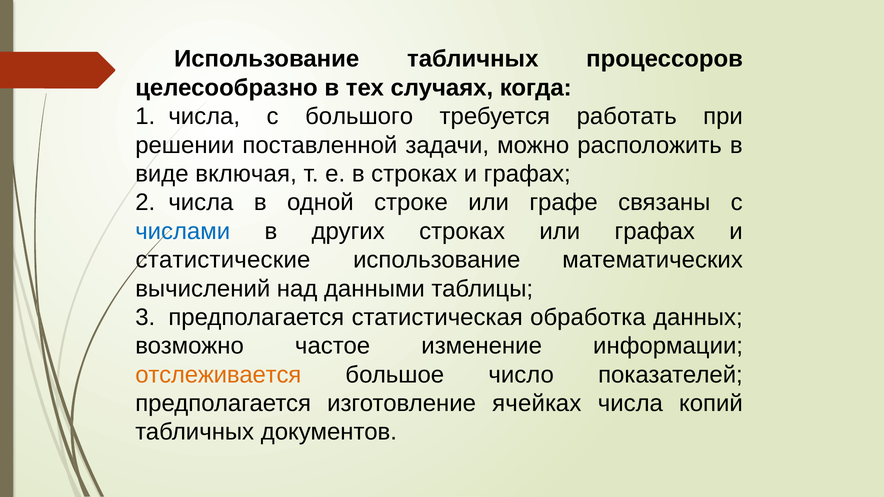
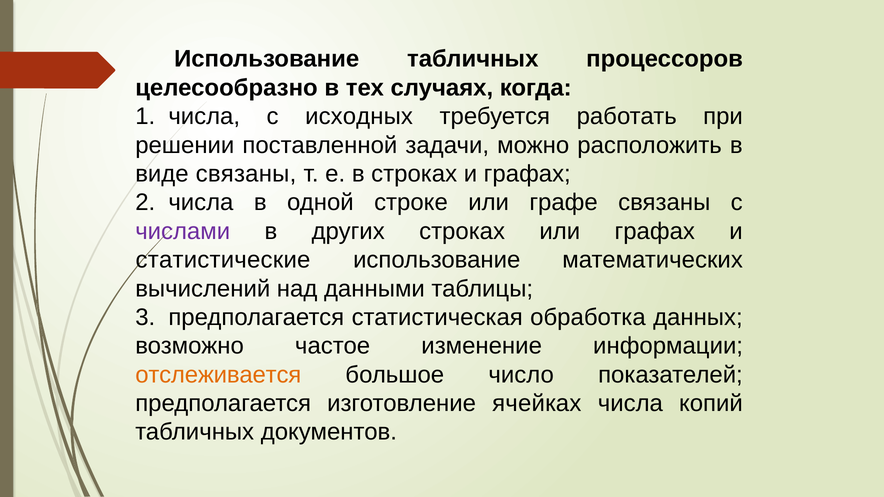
большого: большого -> исходных
виде включая: включая -> связаны
числами colour: blue -> purple
